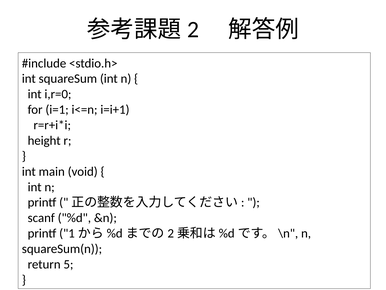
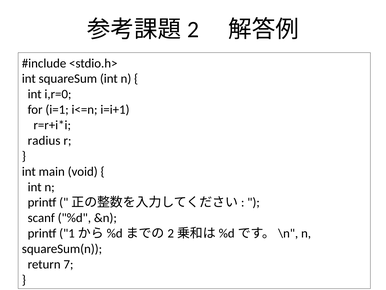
height: height -> radius
5: 5 -> 7
